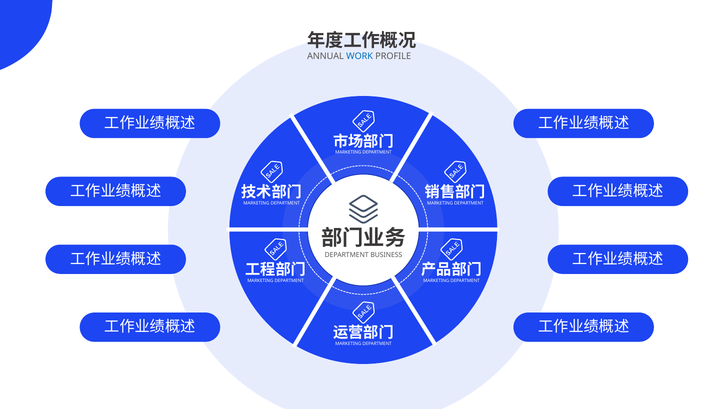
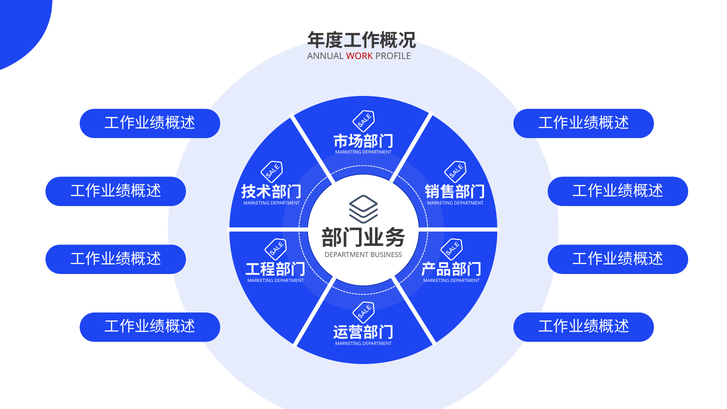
WORK colour: blue -> red
